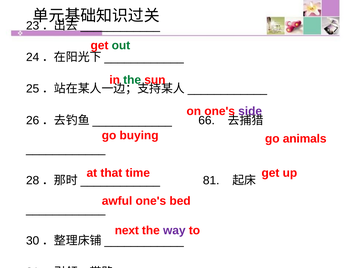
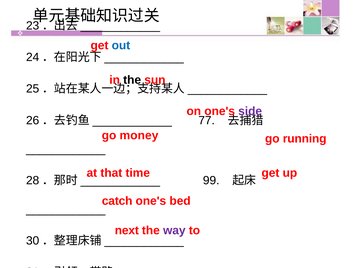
out colour: green -> blue
the at (132, 80) colour: green -> black
66: 66 -> 77
buying: buying -> money
animals: animals -> running
81: 81 -> 99
awful: awful -> catch
